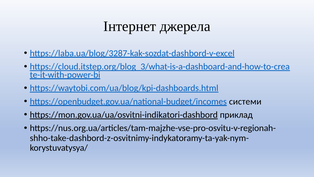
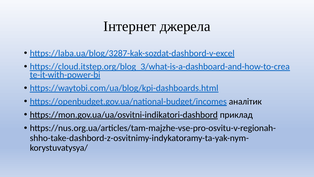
системи: системи -> аналітик
